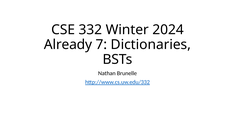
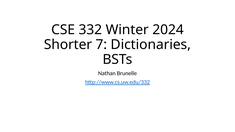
Already: Already -> Shorter
